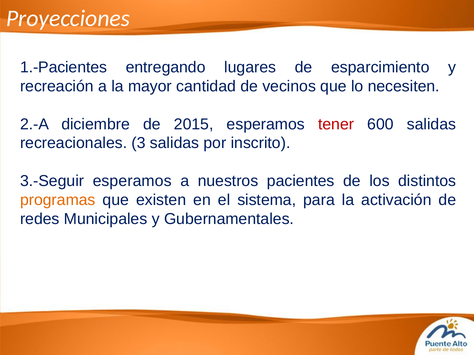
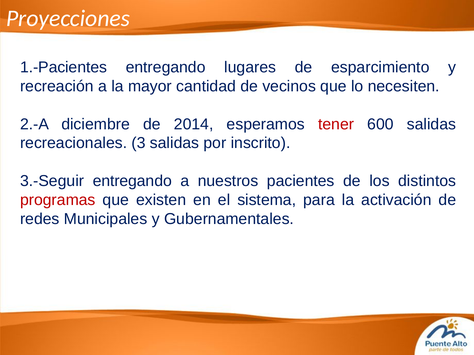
2015: 2015 -> 2014
3.-Seguir esperamos: esperamos -> entregando
programas colour: orange -> red
